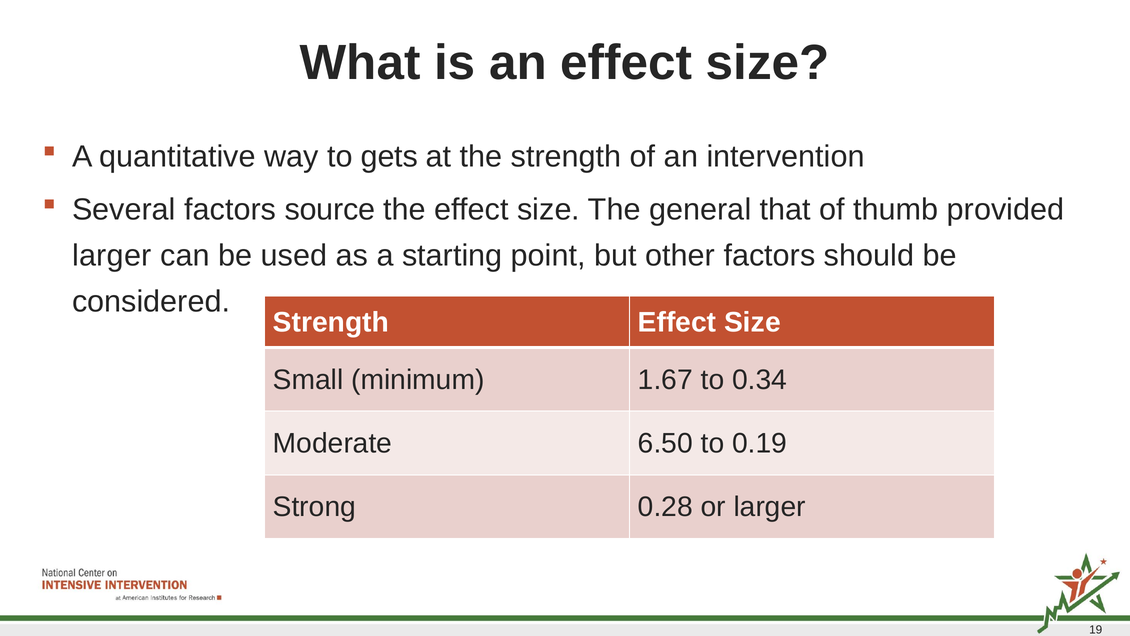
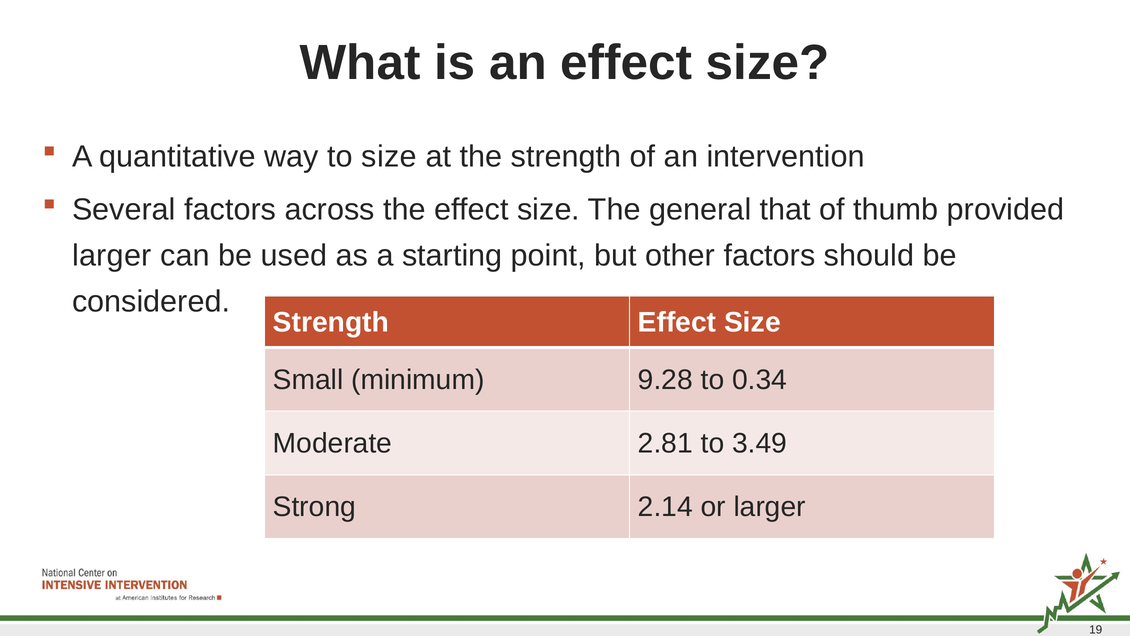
to gets: gets -> size
source: source -> across
1.67: 1.67 -> 9.28
6.50: 6.50 -> 2.81
0.19: 0.19 -> 3.49
0.28: 0.28 -> 2.14
